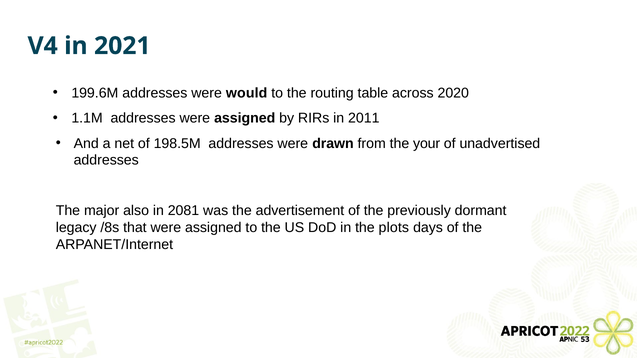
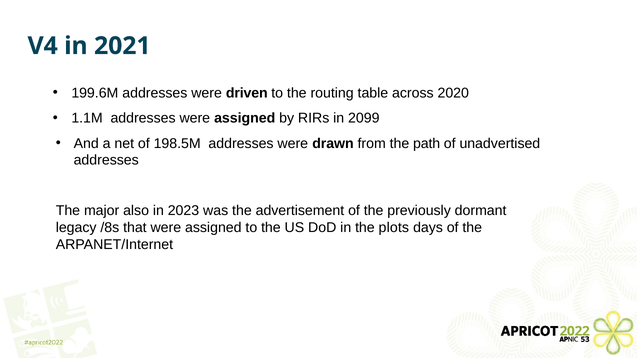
would: would -> driven
2011: 2011 -> 2099
your: your -> path
2081: 2081 -> 2023
